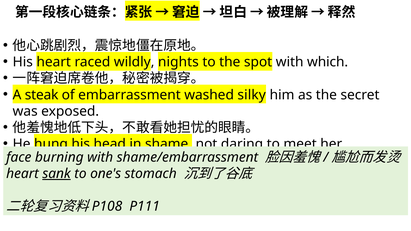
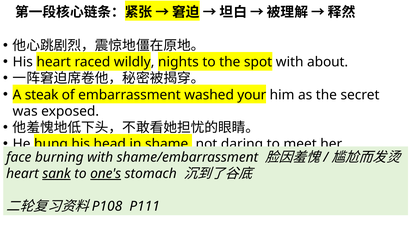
which: which -> about
silky: silky -> your
one's underline: none -> present
